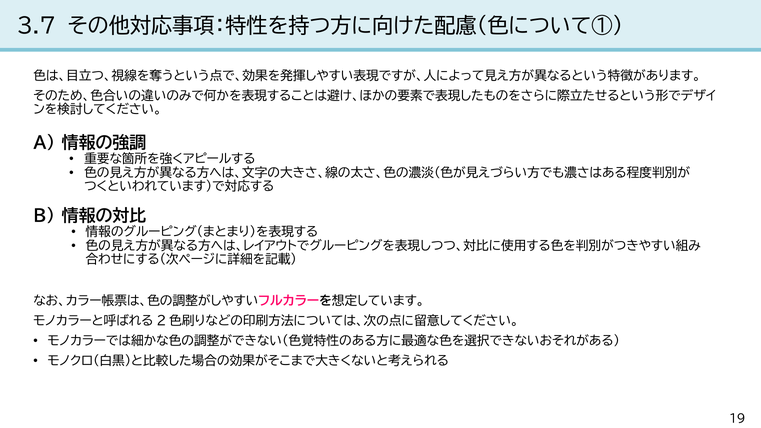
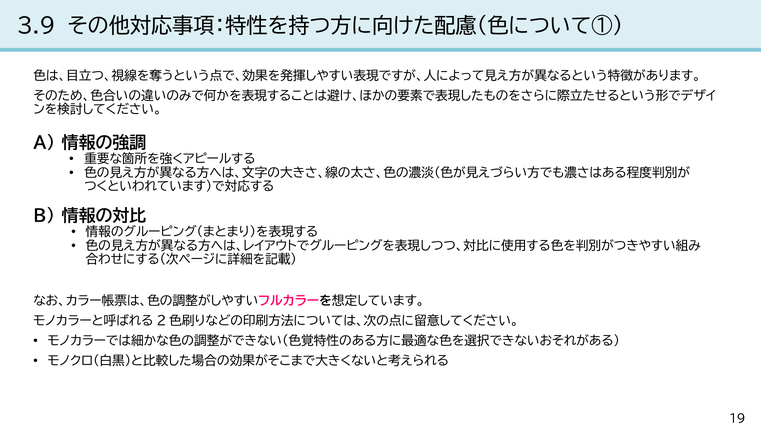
3.7: 3.7 -> 3.9
